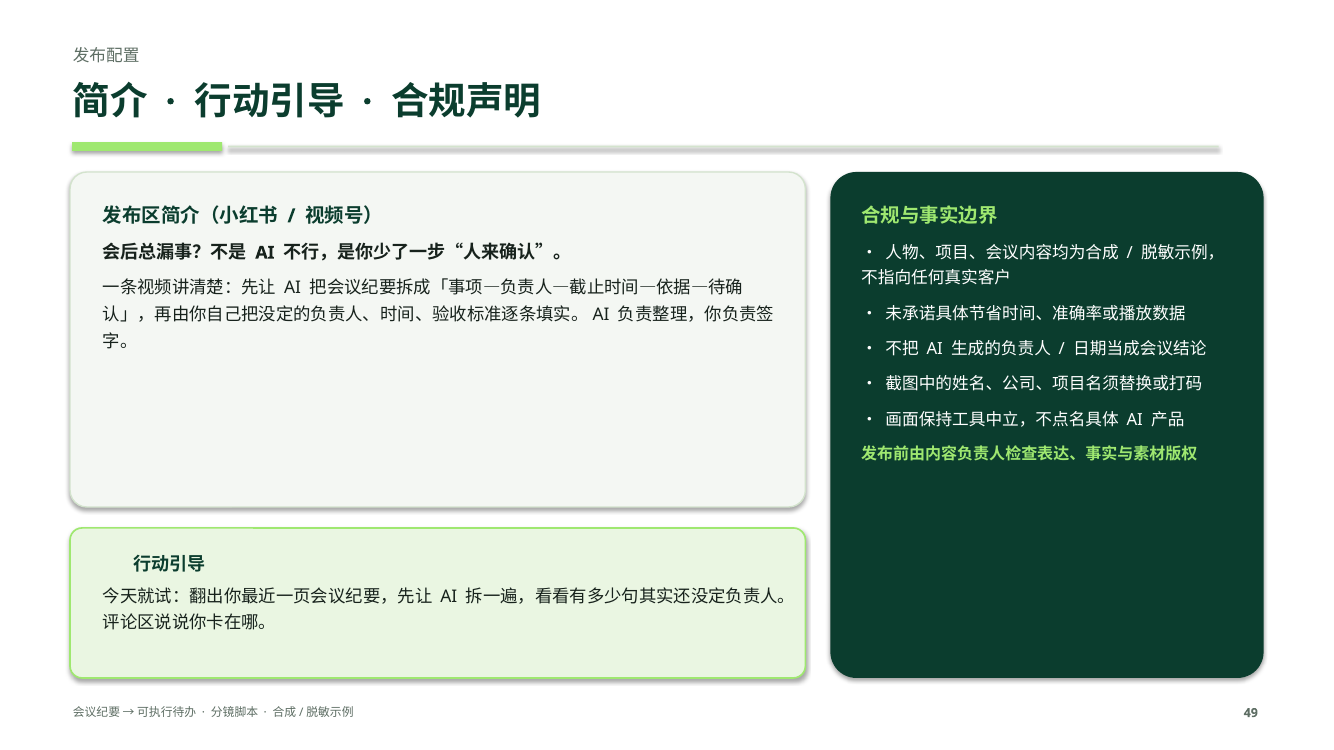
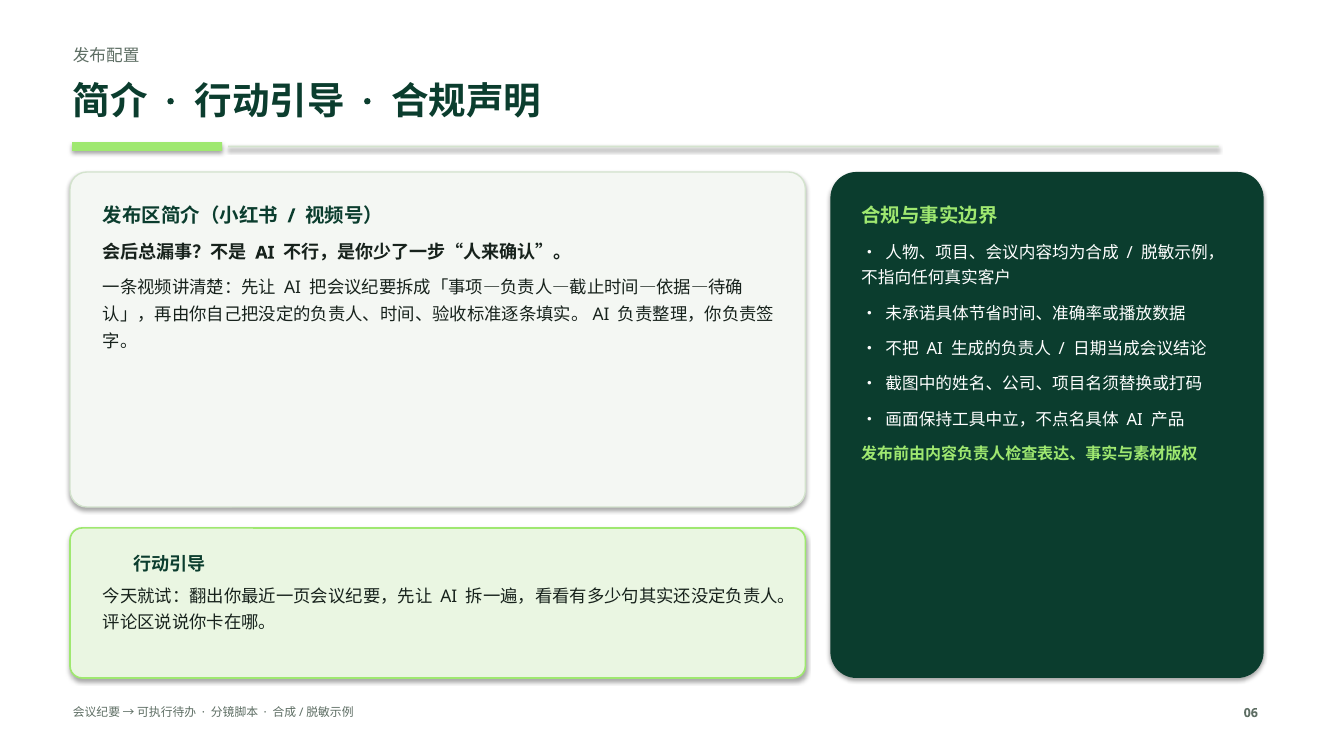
49: 49 -> 06
